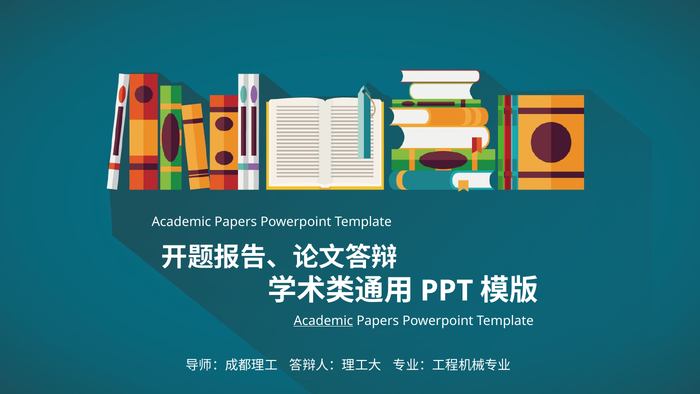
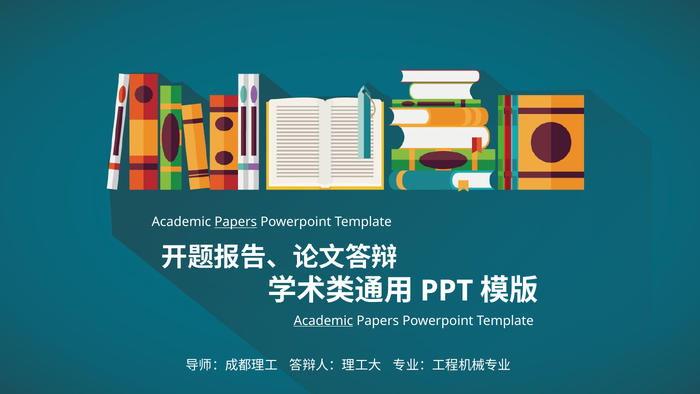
Papers at (236, 222) underline: none -> present
